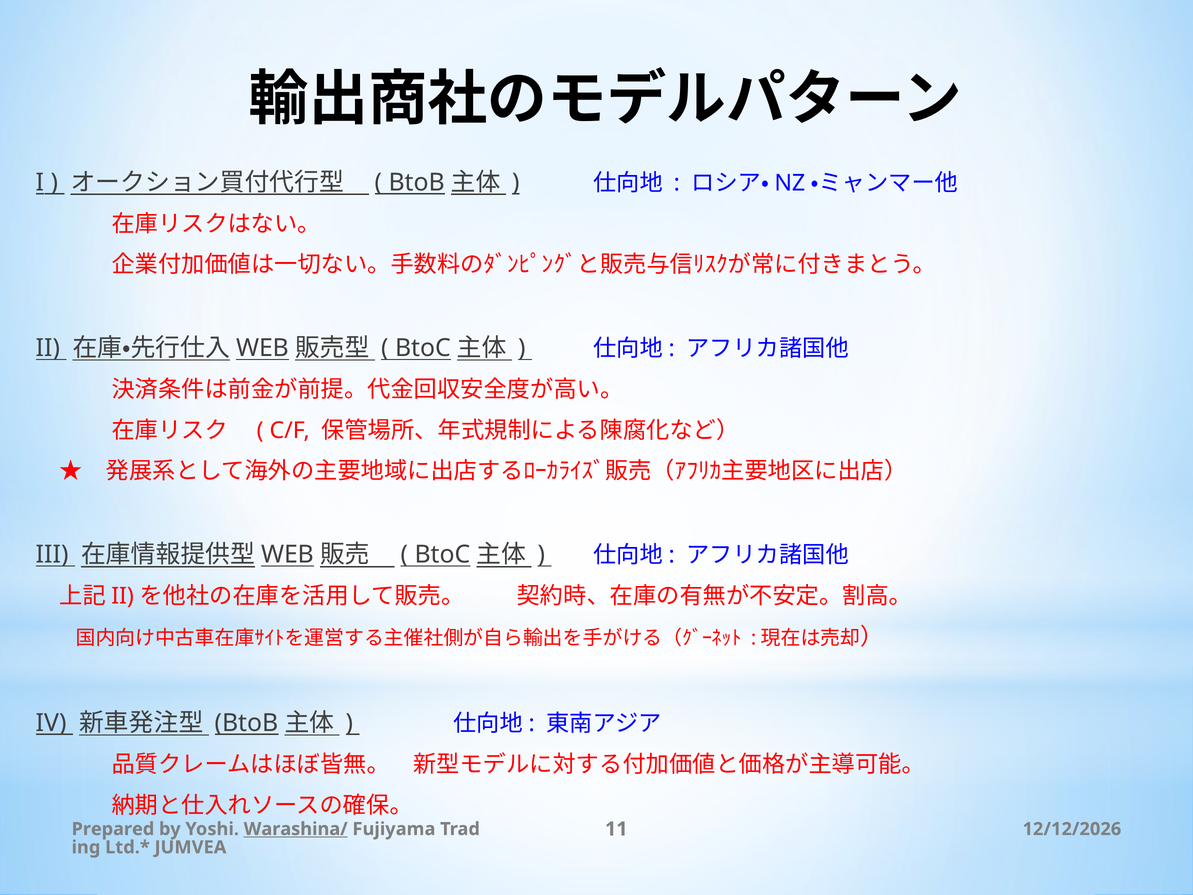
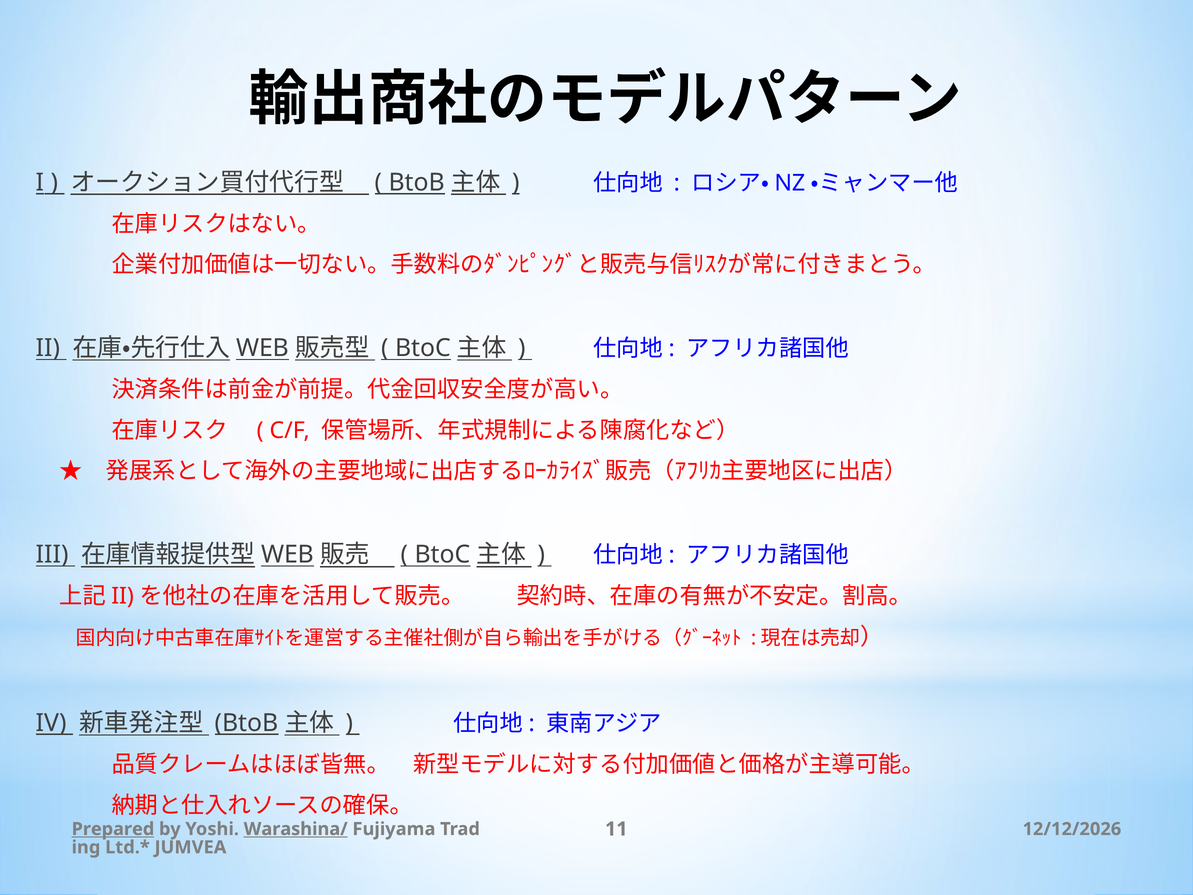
Prepared underline: none -> present
